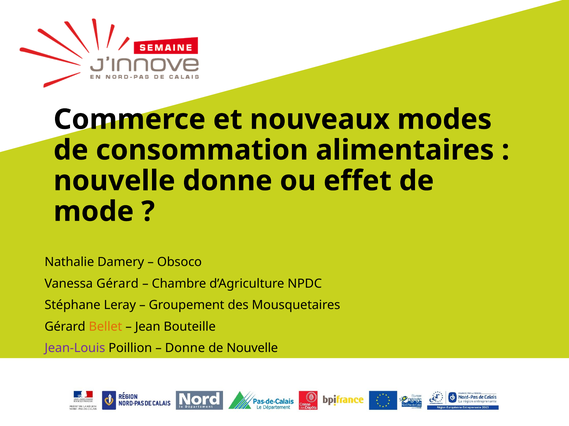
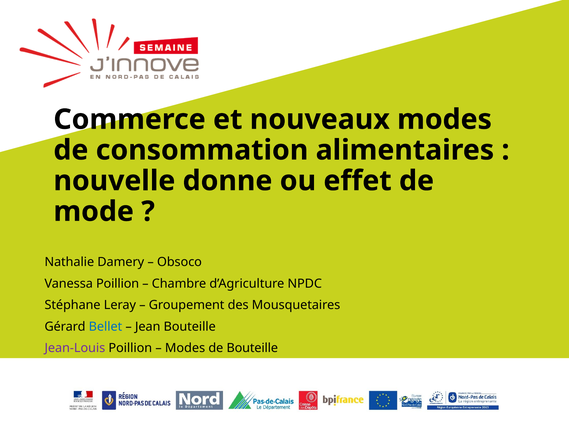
Vanessa Gérard: Gérard -> Poillion
Bellet colour: orange -> blue
Donne at (185, 349): Donne -> Modes
de Nouvelle: Nouvelle -> Bouteille
